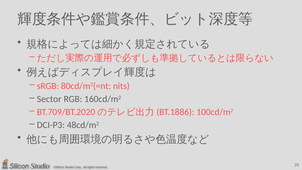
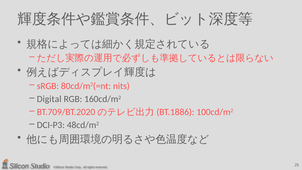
Sector: Sector -> Digital
